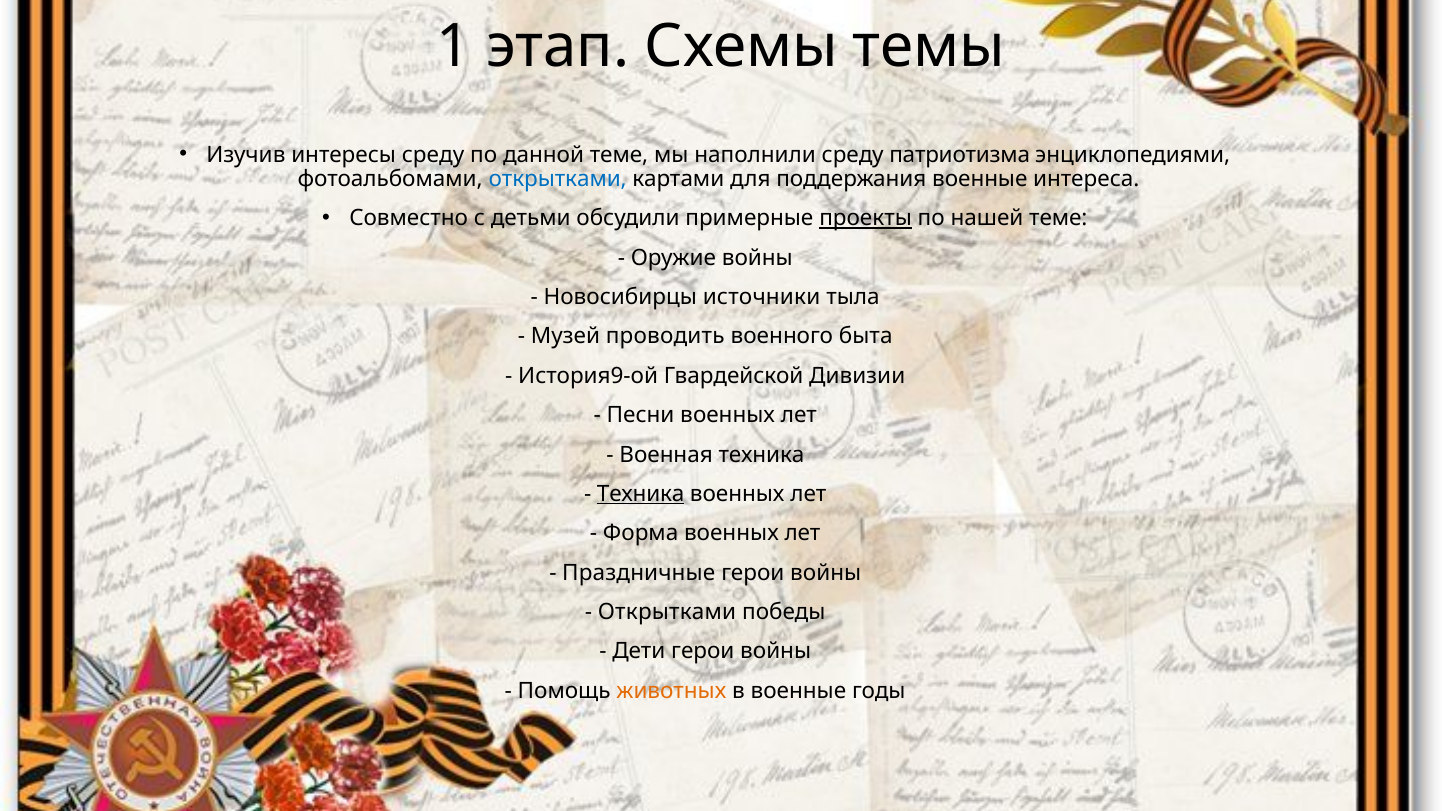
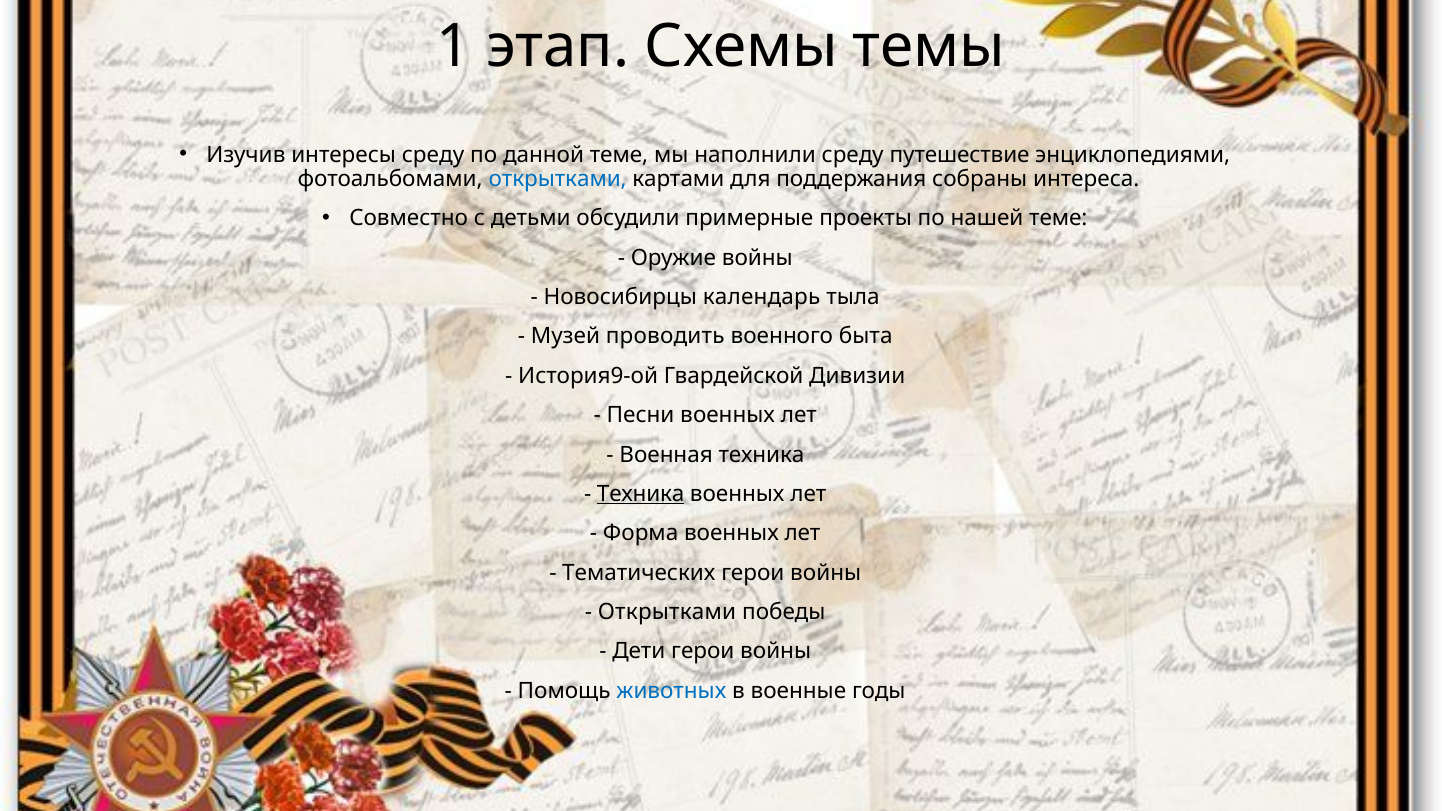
патриотизма: патриотизма -> путешествие
поддержания военные: военные -> собраны
проекты underline: present -> none
источники: источники -> календарь
Праздничные: Праздничные -> Тематических
животных colour: orange -> blue
